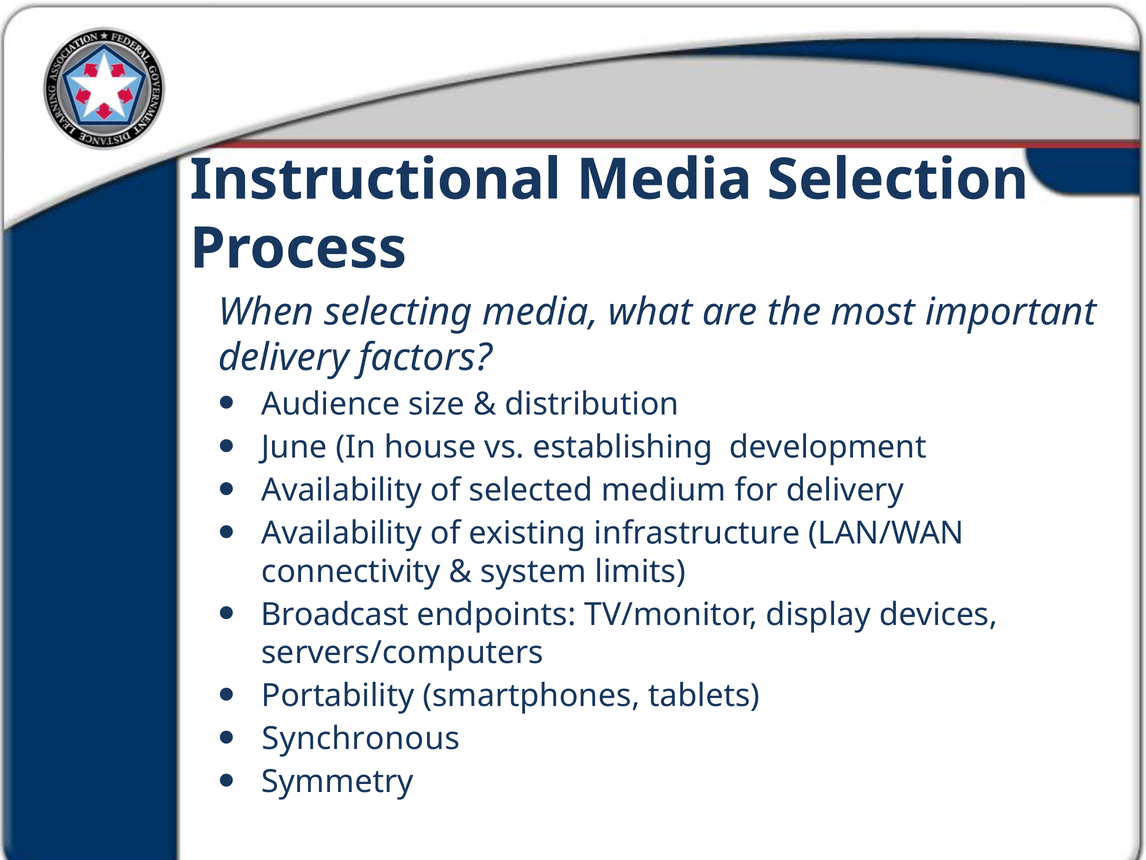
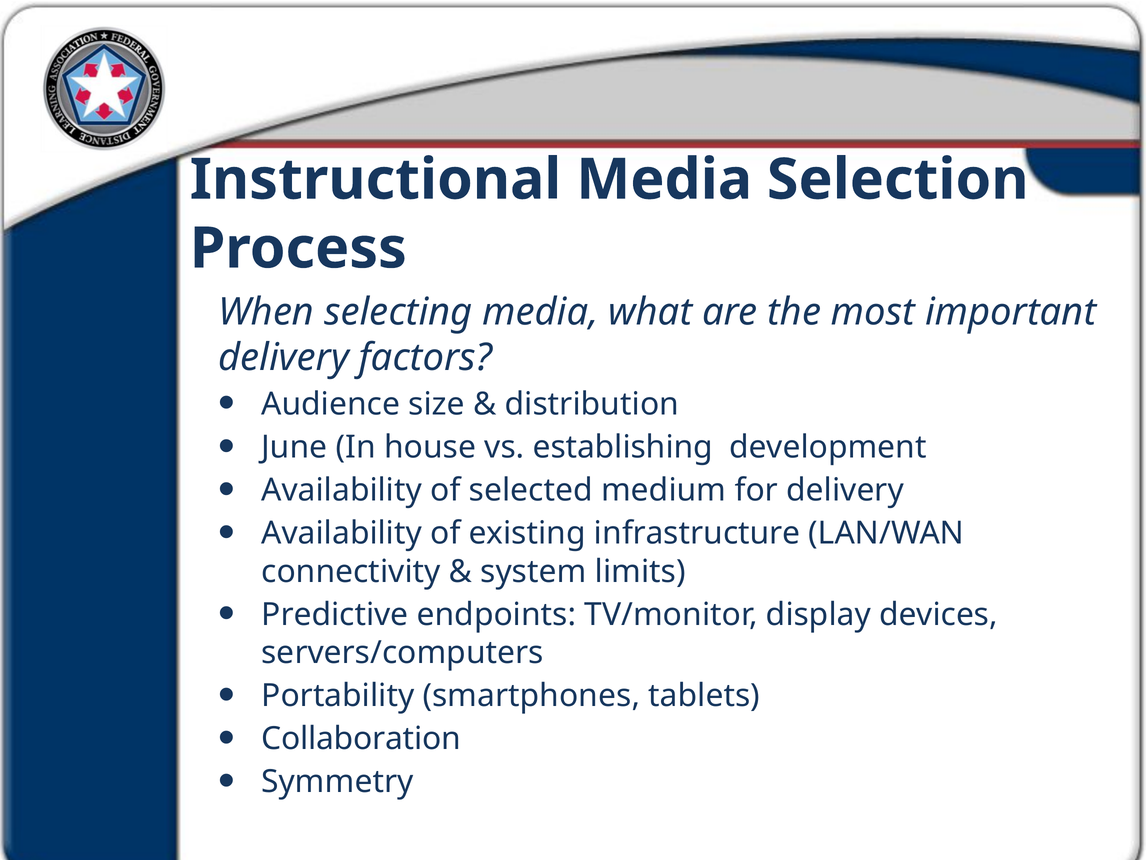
Broadcast: Broadcast -> Predictive
Synchronous: Synchronous -> Collaboration
